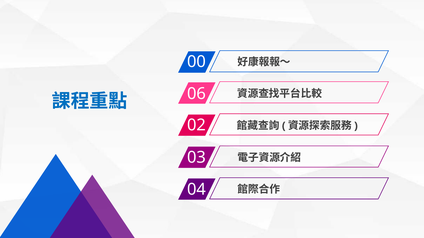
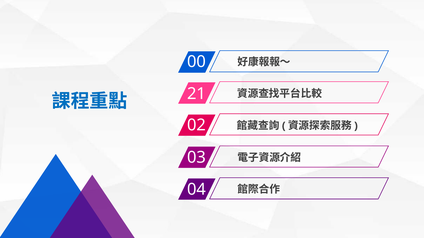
06: 06 -> 21
